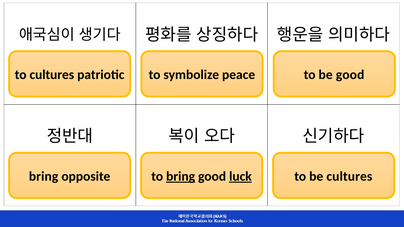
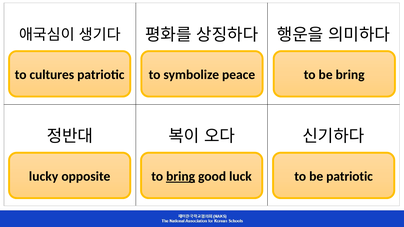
be good: good -> bring
bring at (44, 177): bring -> lucky
luck underline: present -> none
be cultures: cultures -> patriotic
